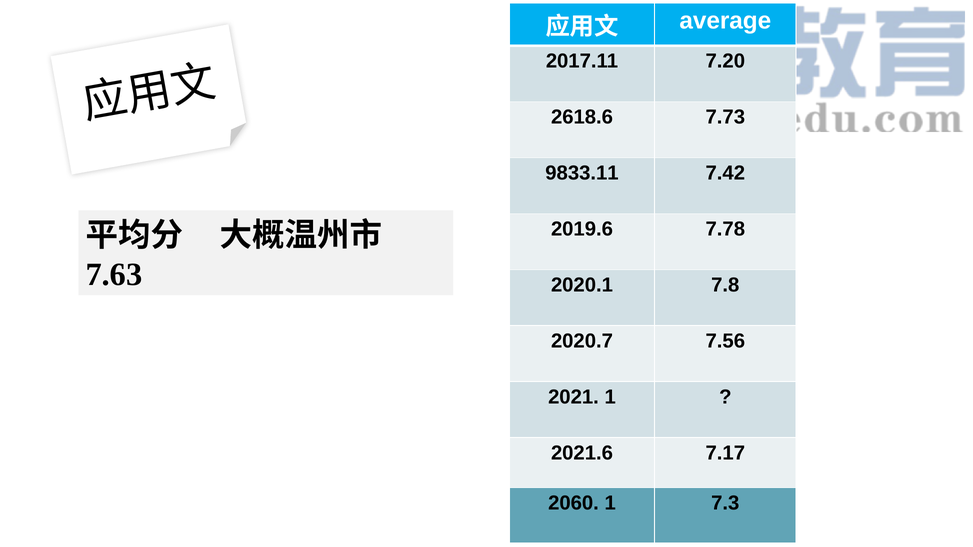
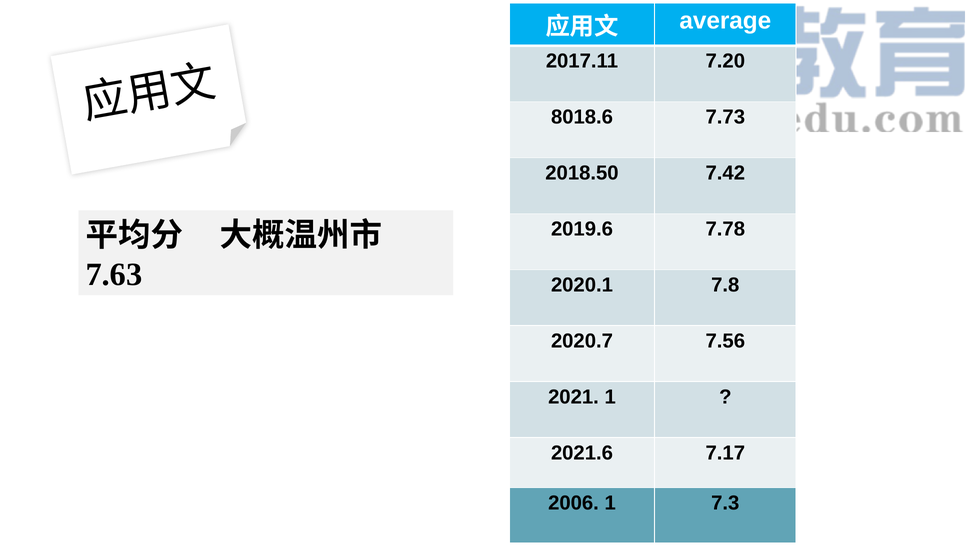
2618.6: 2618.6 -> 8018.6
9833.11: 9833.11 -> 2018.50
2060: 2060 -> 2006
